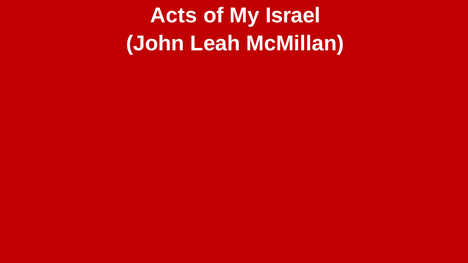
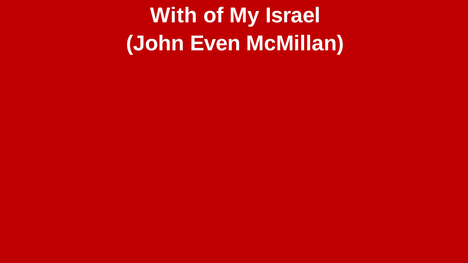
Acts: Acts -> With
Leah: Leah -> Even
